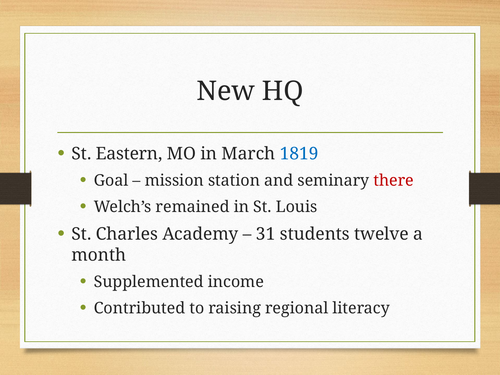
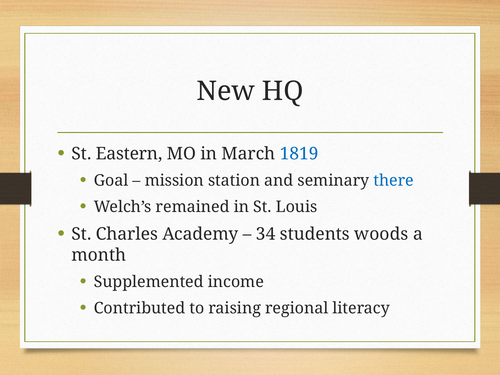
there colour: red -> blue
31: 31 -> 34
twelve: twelve -> woods
